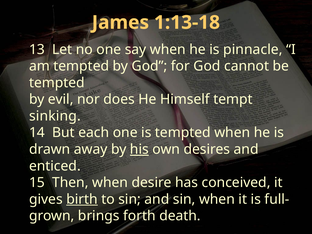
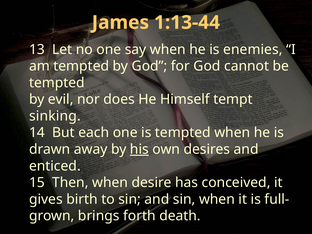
1:13-18: 1:13-18 -> 1:13-44
pinnacle: pinnacle -> enemies
birth underline: present -> none
